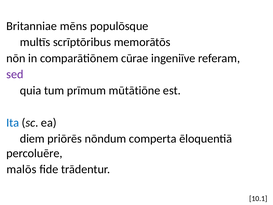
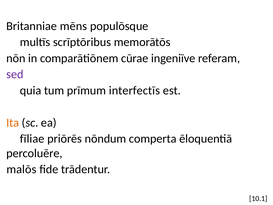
mūtātiōne: mūtātiōne -> interfectīs
Ita colour: blue -> orange
diem: diem -> fīliae
